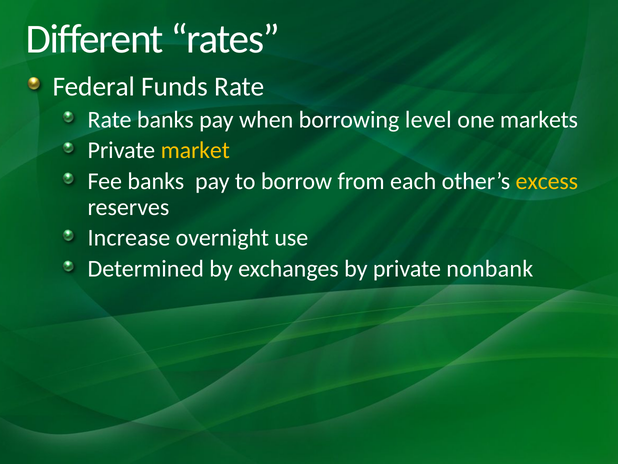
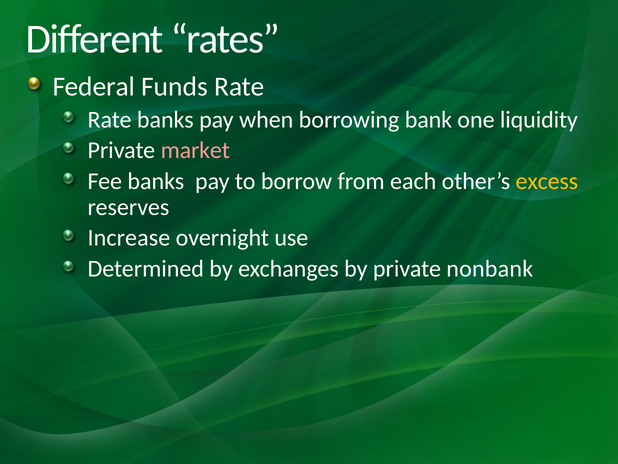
level: level -> bank
markets: markets -> liquidity
market colour: yellow -> pink
